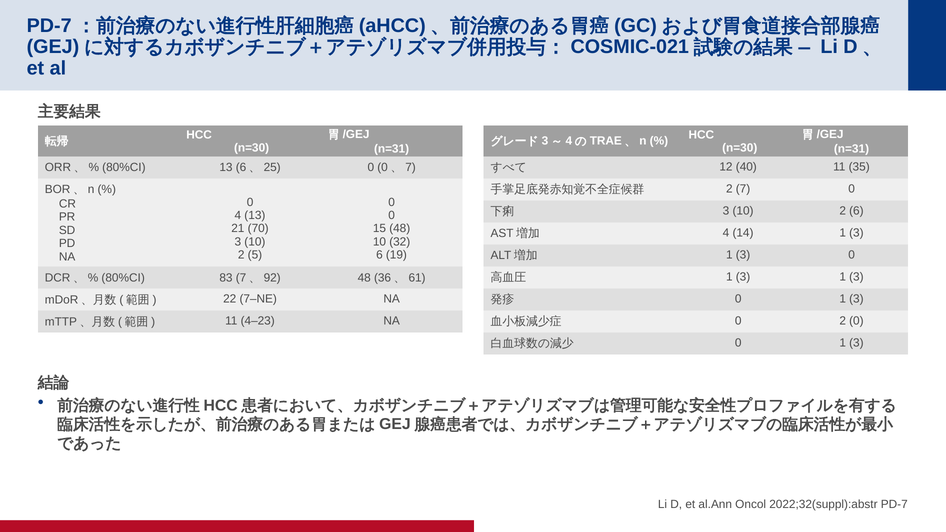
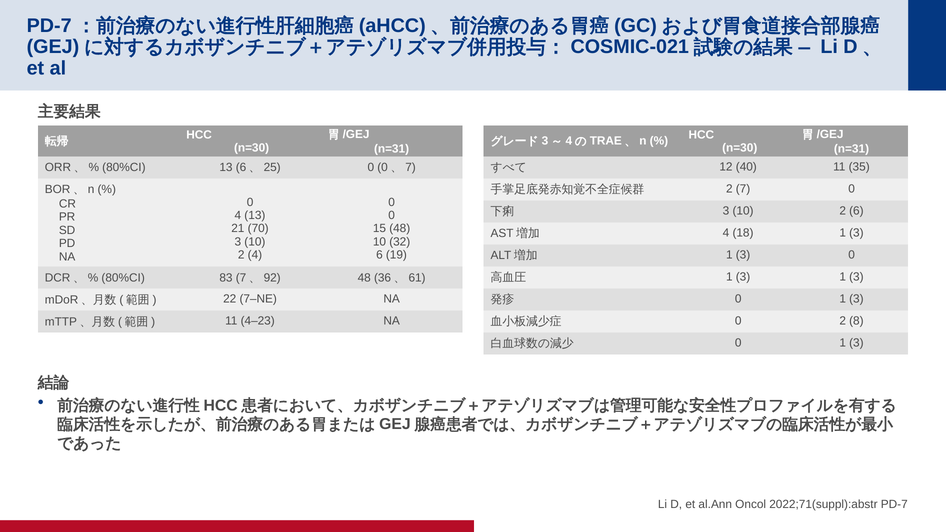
14: 14 -> 18
2 5: 5 -> 4
2 0: 0 -> 8
2022;32(suppl):abstr: 2022;32(suppl):abstr -> 2022;71(suppl):abstr
